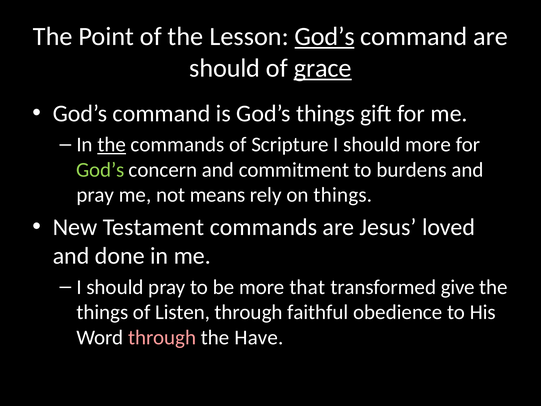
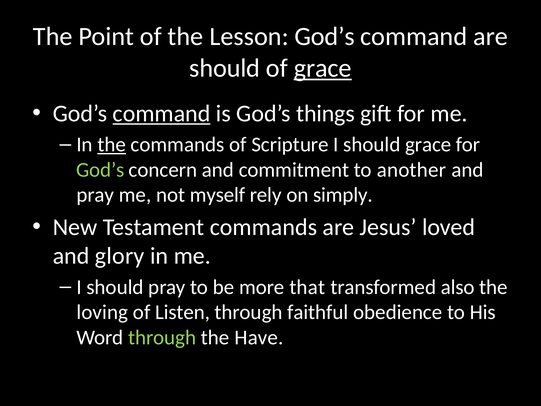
God’s at (325, 37) underline: present -> none
command at (162, 114) underline: none -> present
should more: more -> grace
burdens: burdens -> another
means: means -> myself
on things: things -> simply
done: done -> glory
give: give -> also
things at (102, 312): things -> loving
through at (162, 337) colour: pink -> light green
